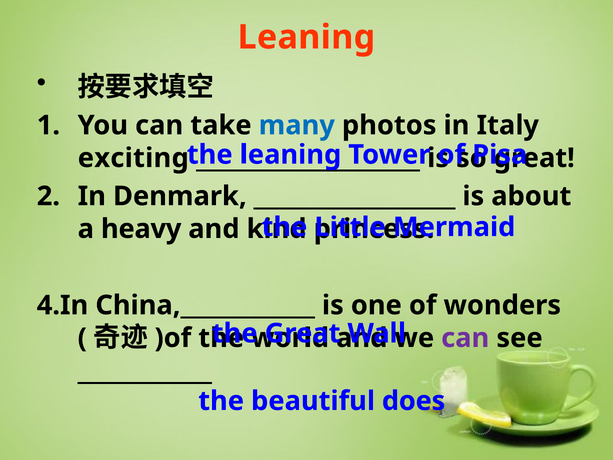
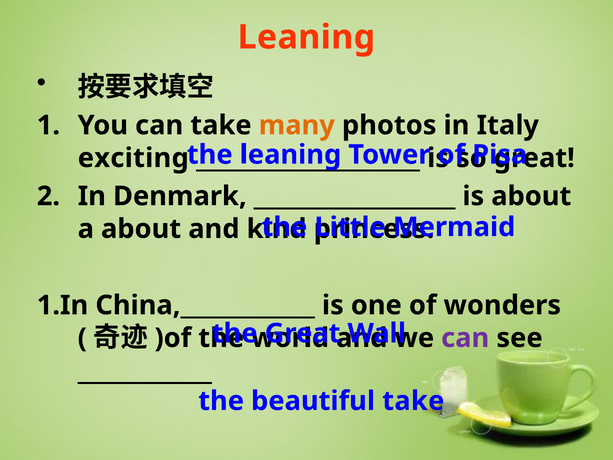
many colour: blue -> orange
a heavy: heavy -> about
4.In: 4.In -> 1.In
beautiful does: does -> take
